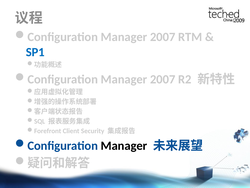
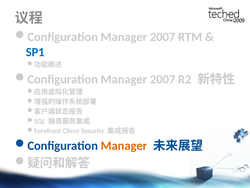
Manager at (124, 145) colour: black -> orange
